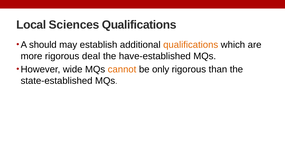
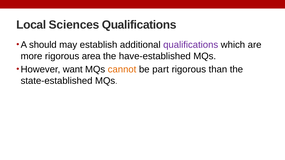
qualifications at (191, 45) colour: orange -> purple
deal: deal -> area
wide: wide -> want
only: only -> part
